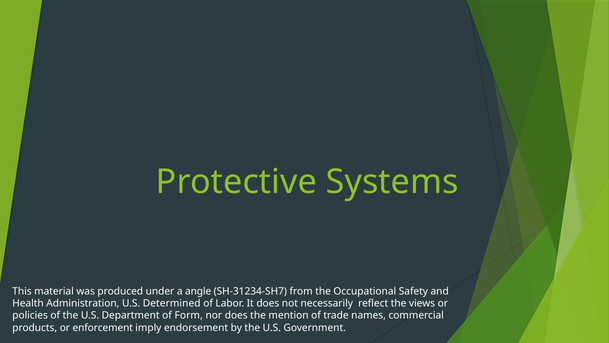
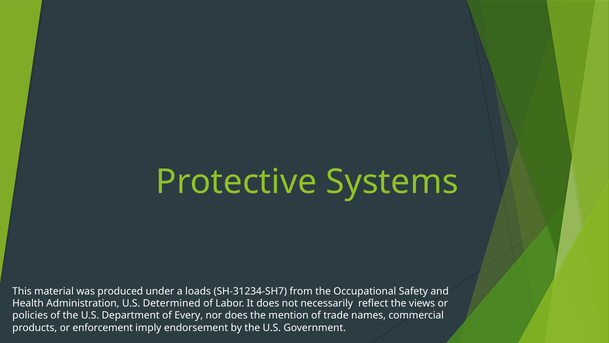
angle: angle -> loads
Form: Form -> Every
